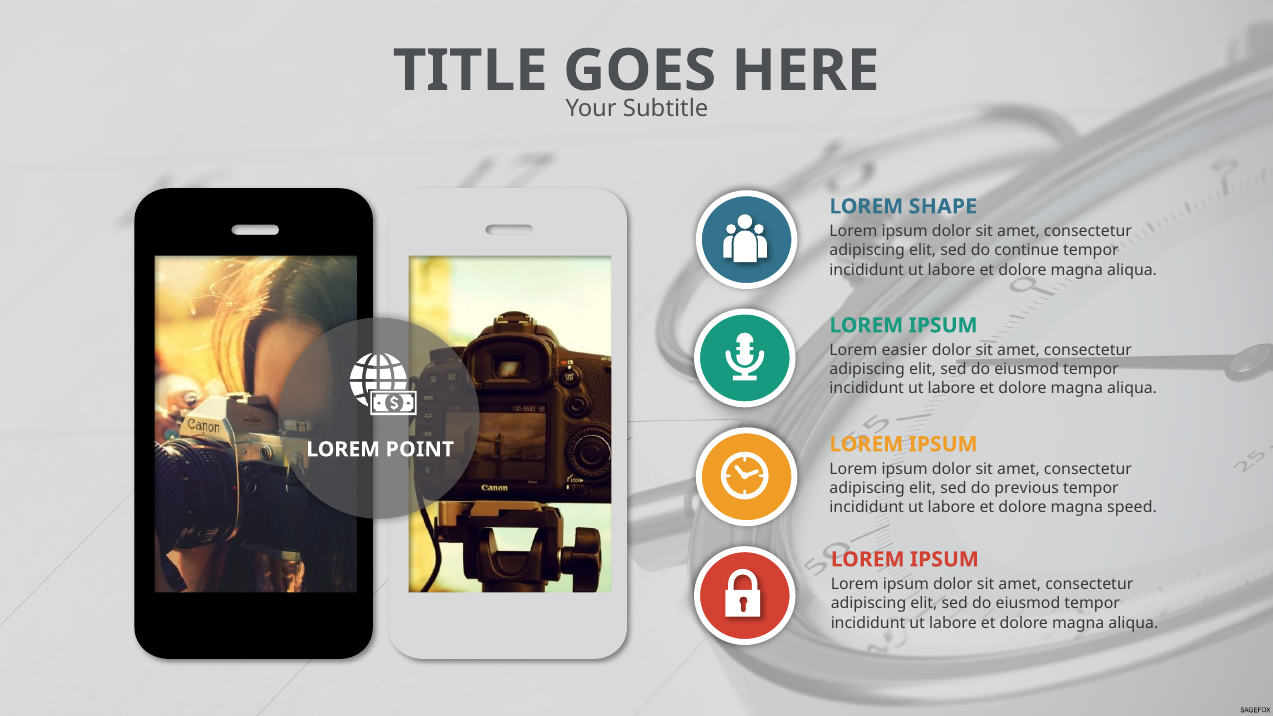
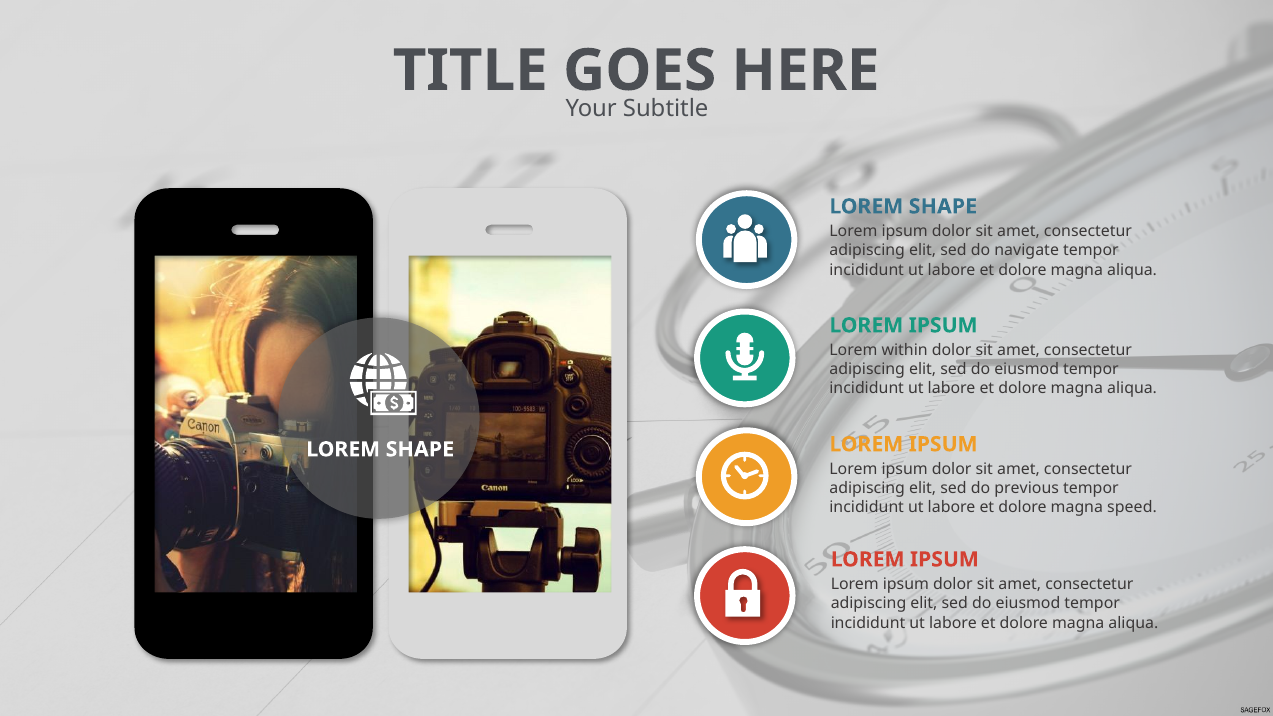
continue: continue -> navigate
easier: easier -> within
POINT at (420, 449): POINT -> SHAPE
